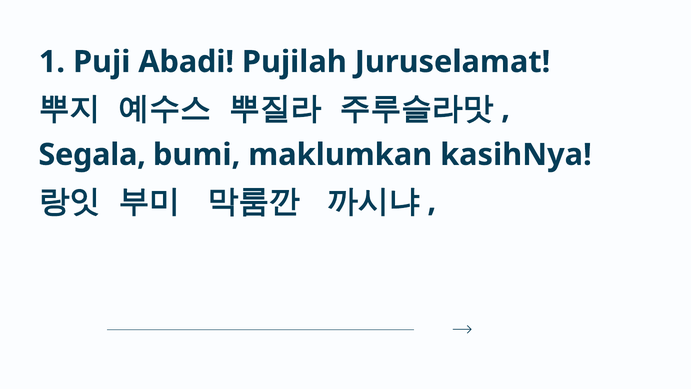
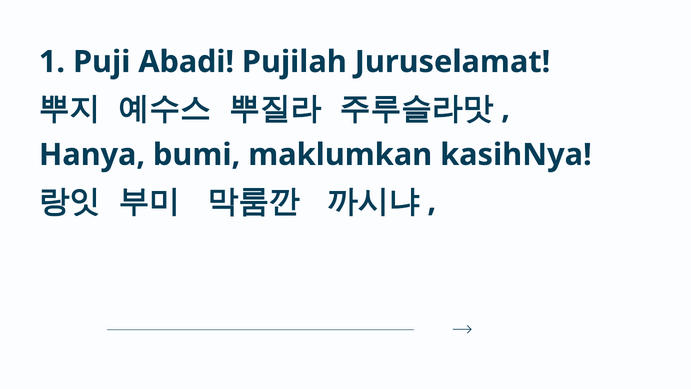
Segala: Segala -> Hanya
